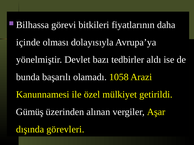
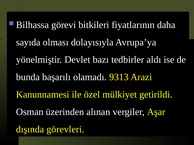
içinde: içinde -> sayıda
1058: 1058 -> 9313
Gümüş: Gümüş -> Osman
